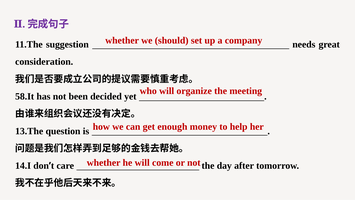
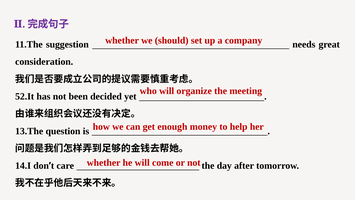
58.It: 58.It -> 52.It
